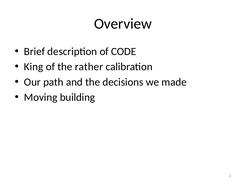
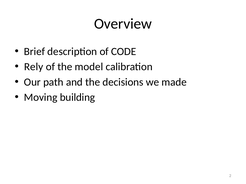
King: King -> Rely
rather: rather -> model
